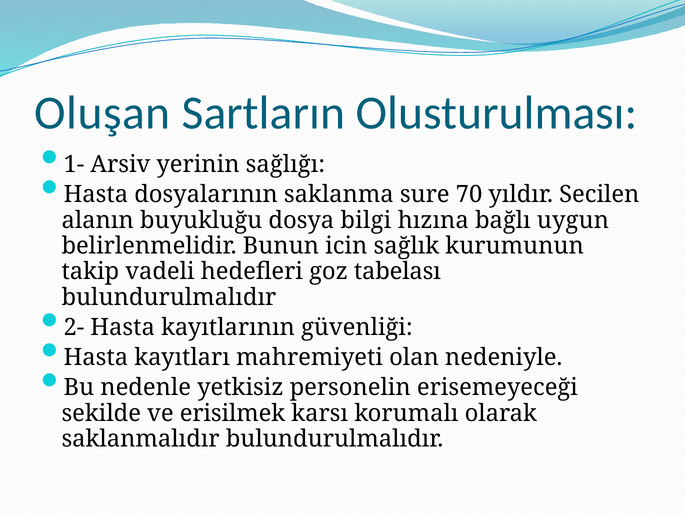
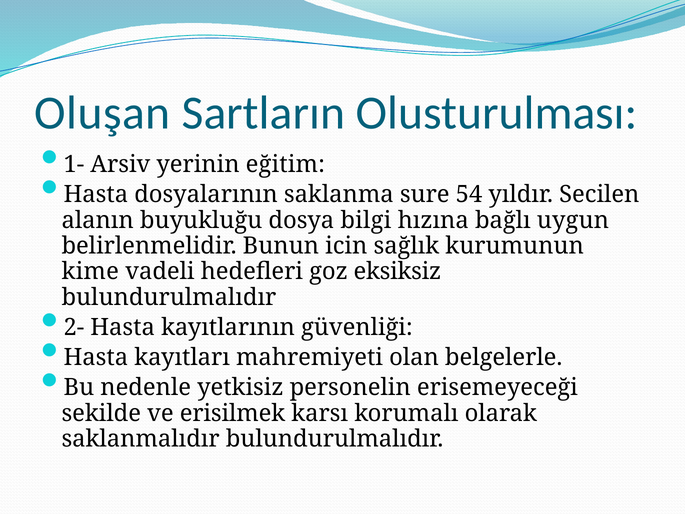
sağlığı: sağlığı -> eğitim
70: 70 -> 54
takip: takip -> kime
tabelası: tabelası -> eksiksiz
nedeniyle: nedeniyle -> belgelerle
